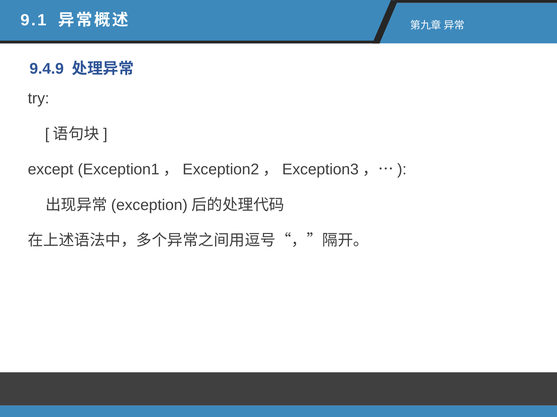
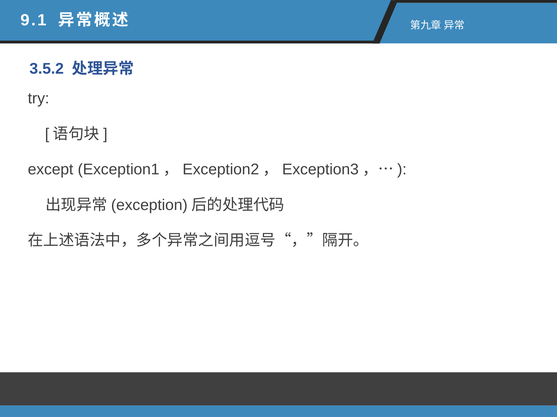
9.4.9: 9.4.9 -> 3.5.2
